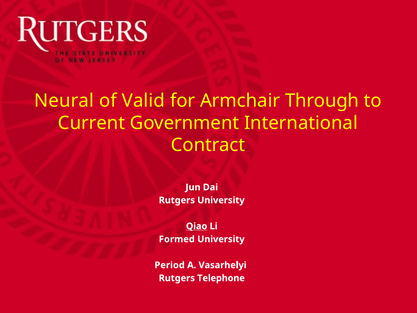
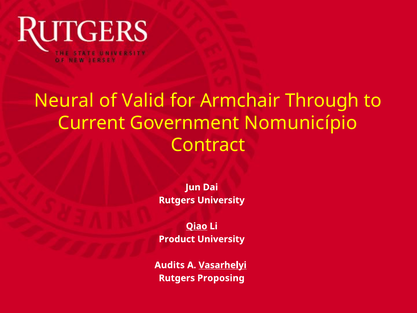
International: International -> Nomunicípio
Formed: Formed -> Product
Period: Period -> Audits
Vasarhelyi underline: none -> present
Telephone: Telephone -> Proposing
